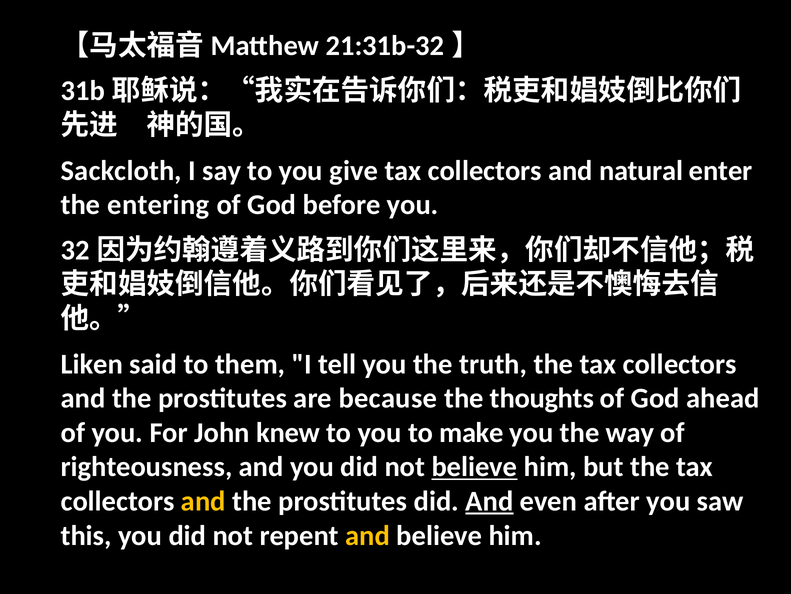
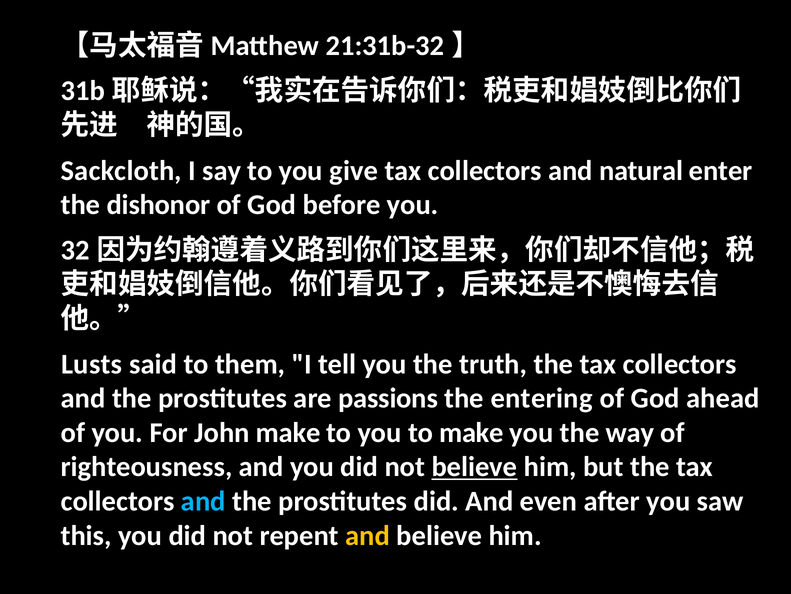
entering: entering -> dishonor
Liken: Liken -> Lusts
because: because -> passions
thoughts: thoughts -> entering
John knew: knew -> make
and at (203, 501) colour: yellow -> light blue
And at (489, 501) underline: present -> none
